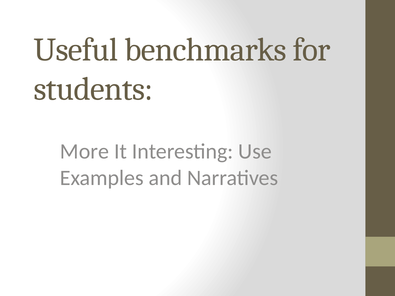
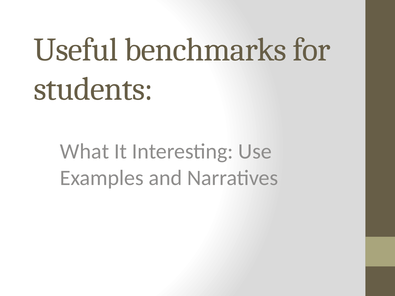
More: More -> What
